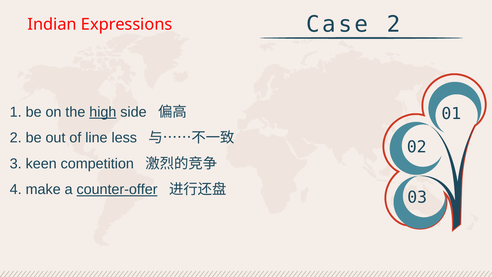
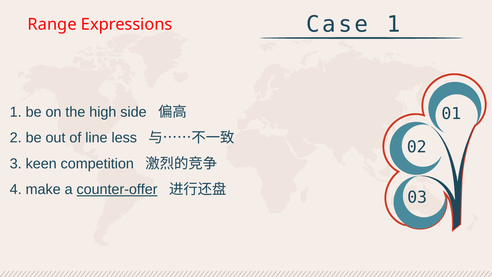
Case 2: 2 -> 1
Indian: Indian -> Range
high underline: present -> none
